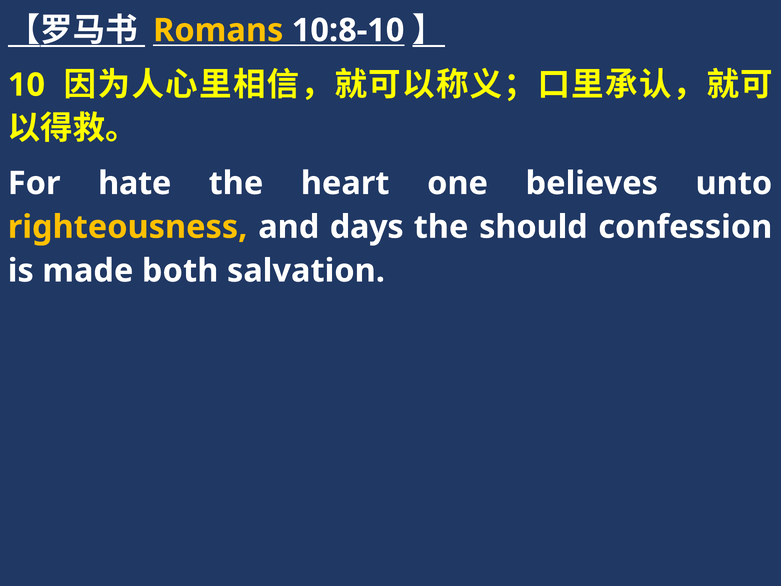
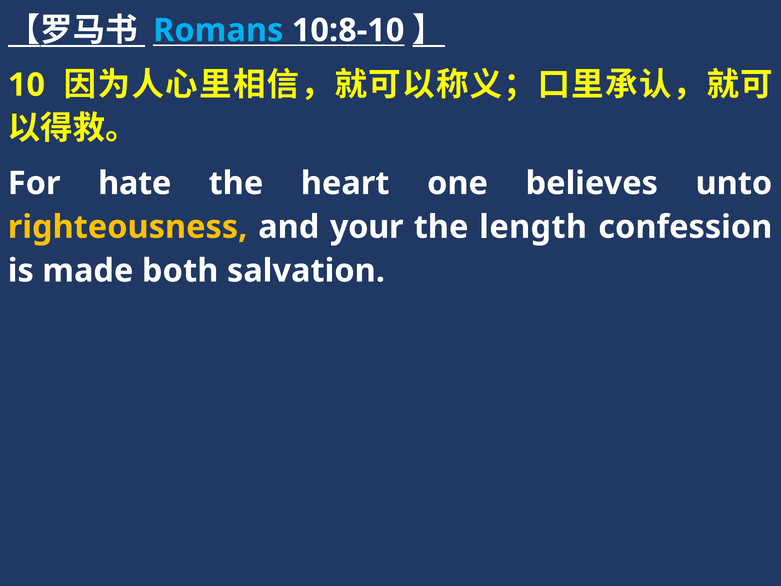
Romans colour: yellow -> light blue
days: days -> your
should: should -> length
